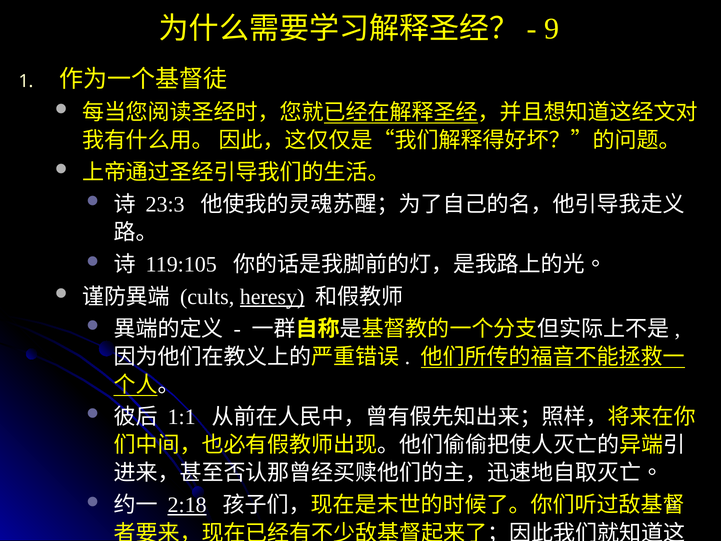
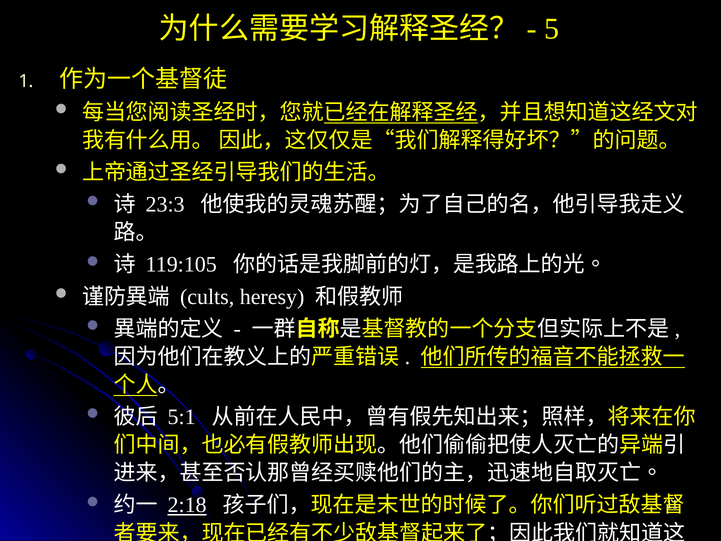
9: 9 -> 5
heresy underline: present -> none
1:1: 1:1 -> 5:1
